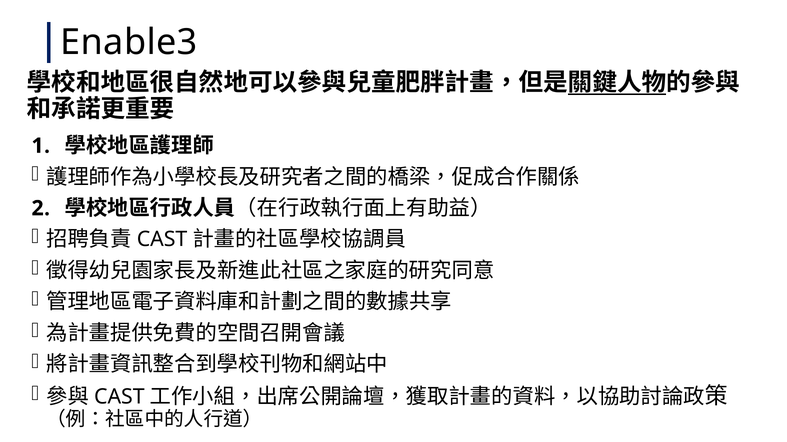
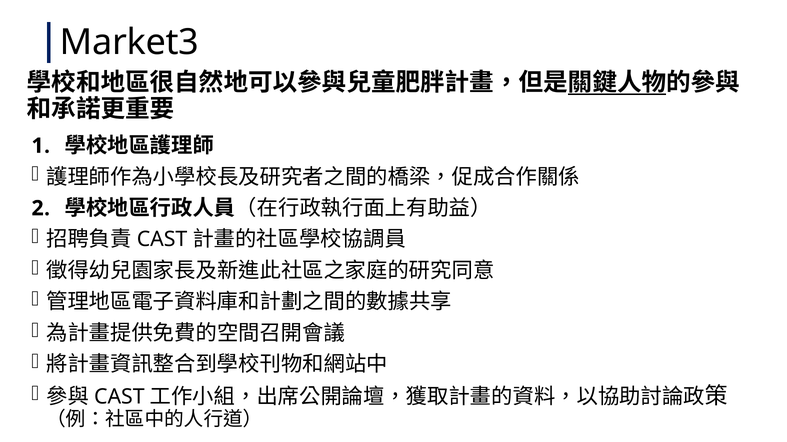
Enable3: Enable3 -> Market3
